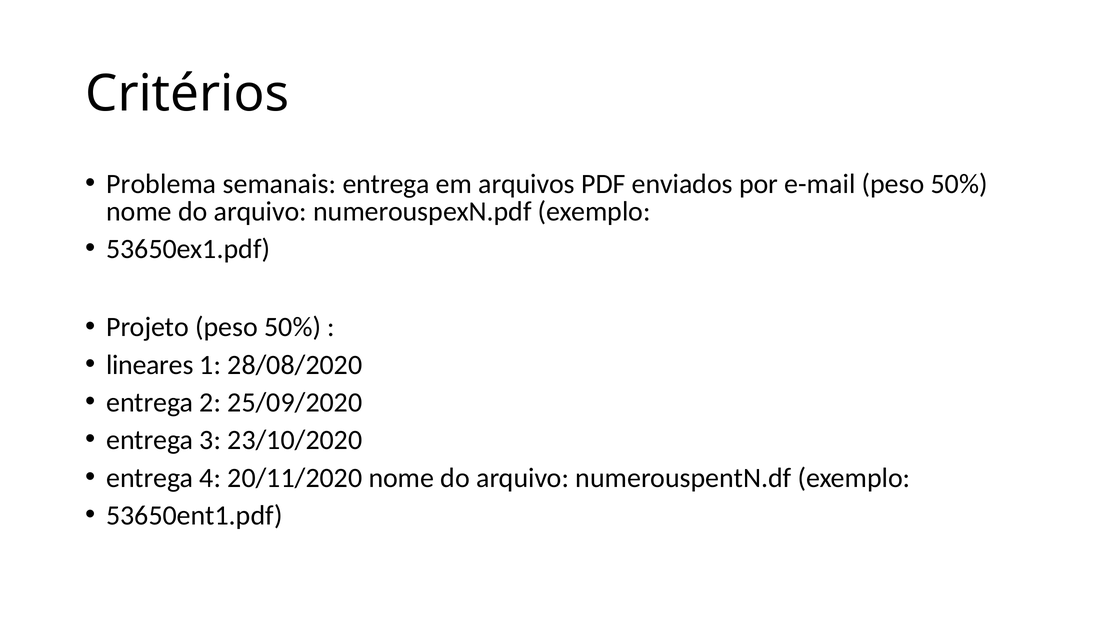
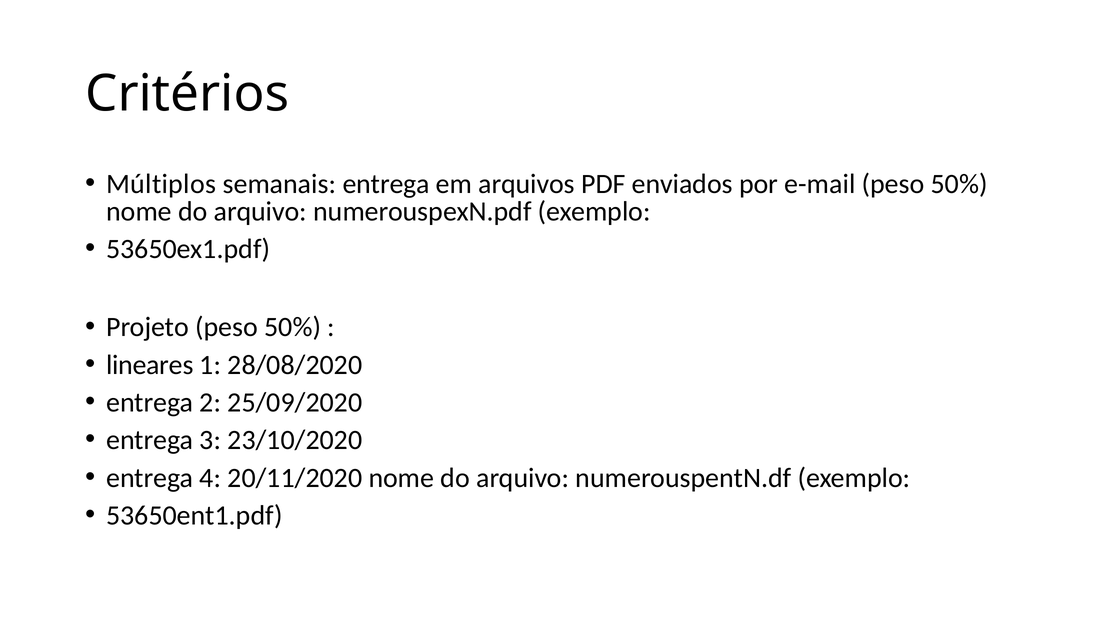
Problema: Problema -> Múltiplos
